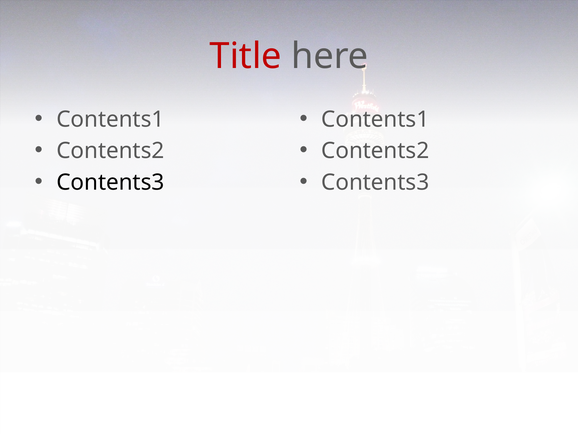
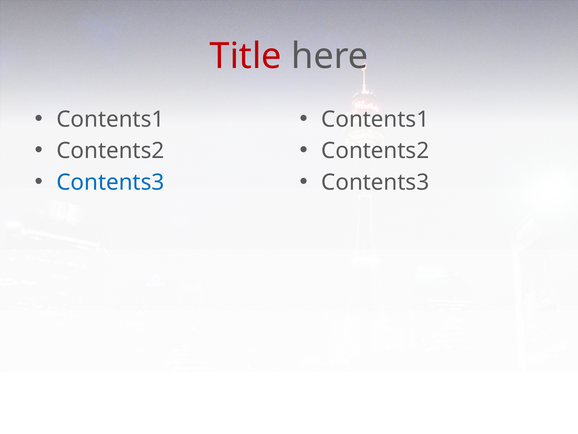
Contents3 at (110, 182) colour: black -> blue
